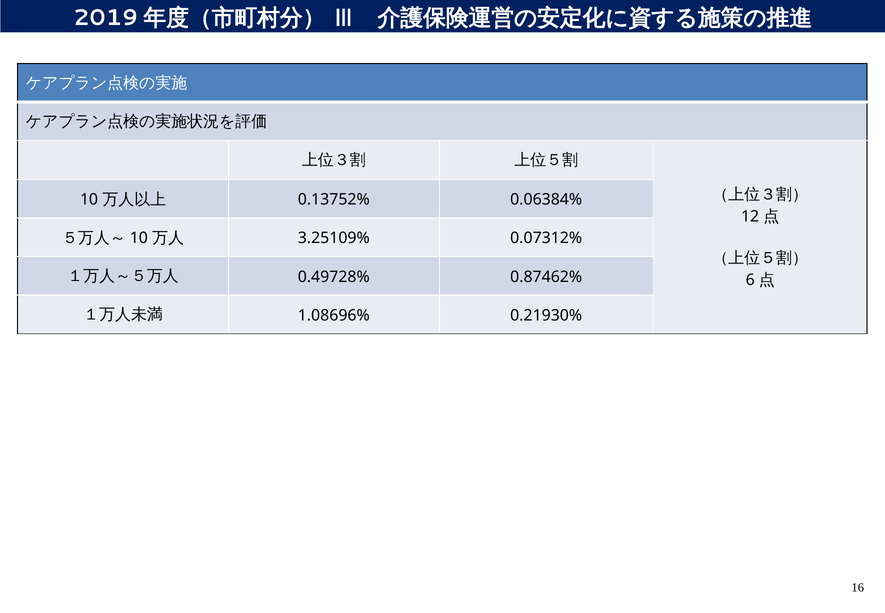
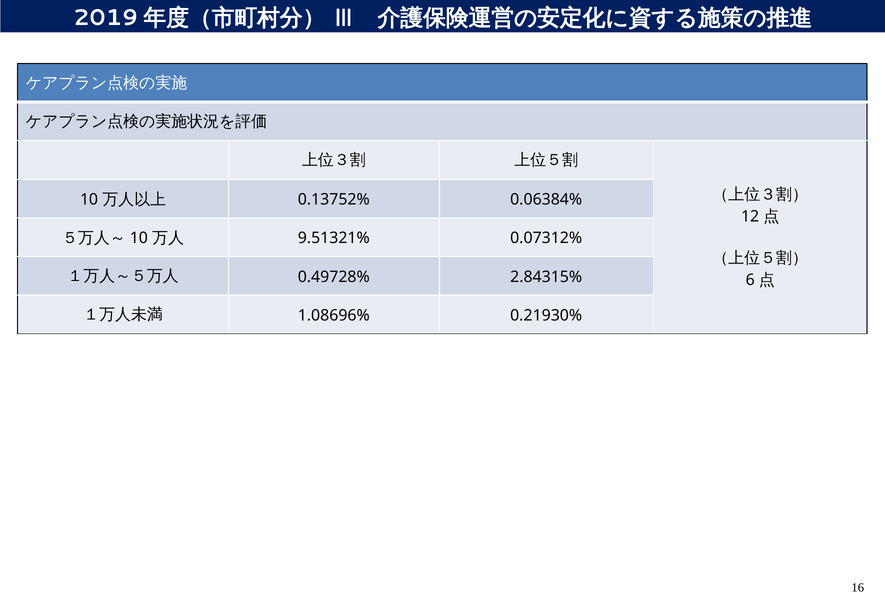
3.25109%: 3.25109% -> 9.51321%
0.87462%: 0.87462% -> 2.84315%
